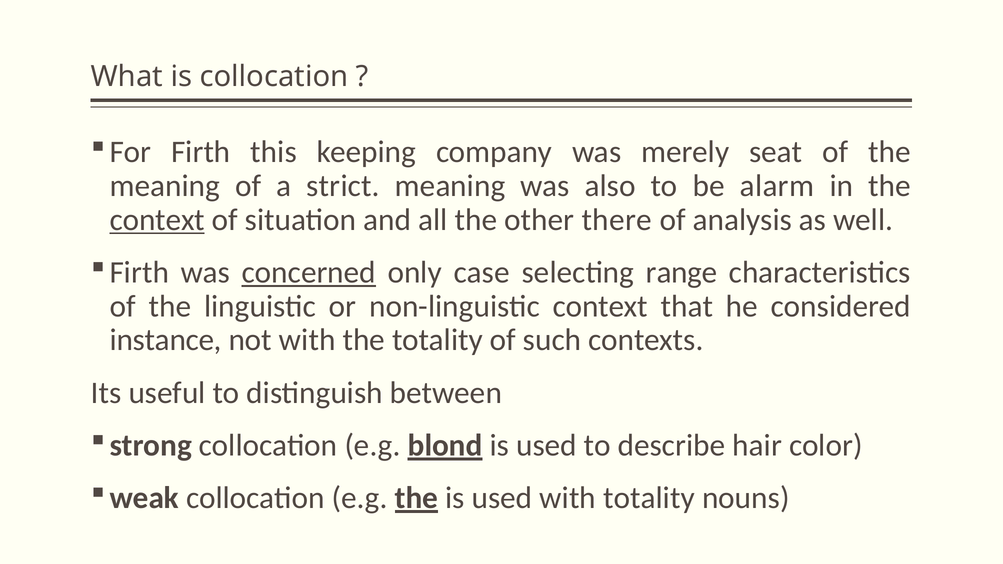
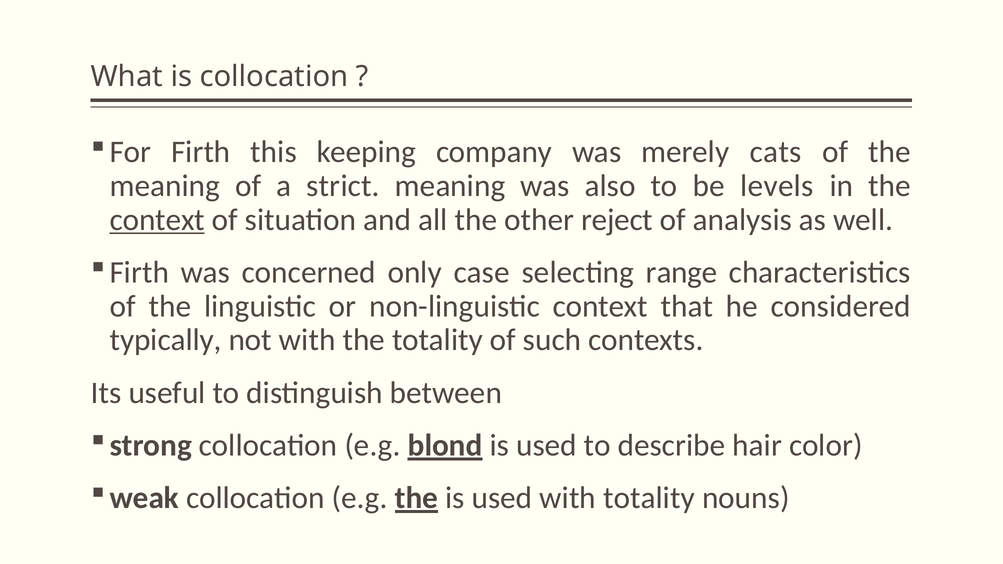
seat: seat -> cats
alarm: alarm -> levels
there: there -> reject
concerned underline: present -> none
instance: instance -> typically
